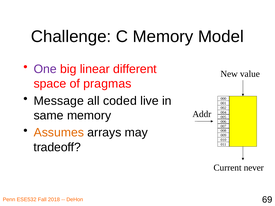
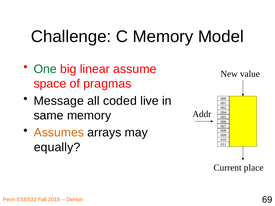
One colour: purple -> green
different: different -> assume
tradeoff: tradeoff -> equally
never: never -> place
